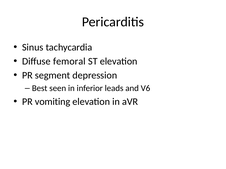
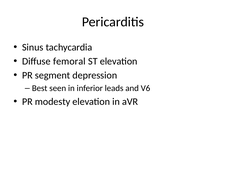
vomiting: vomiting -> modesty
